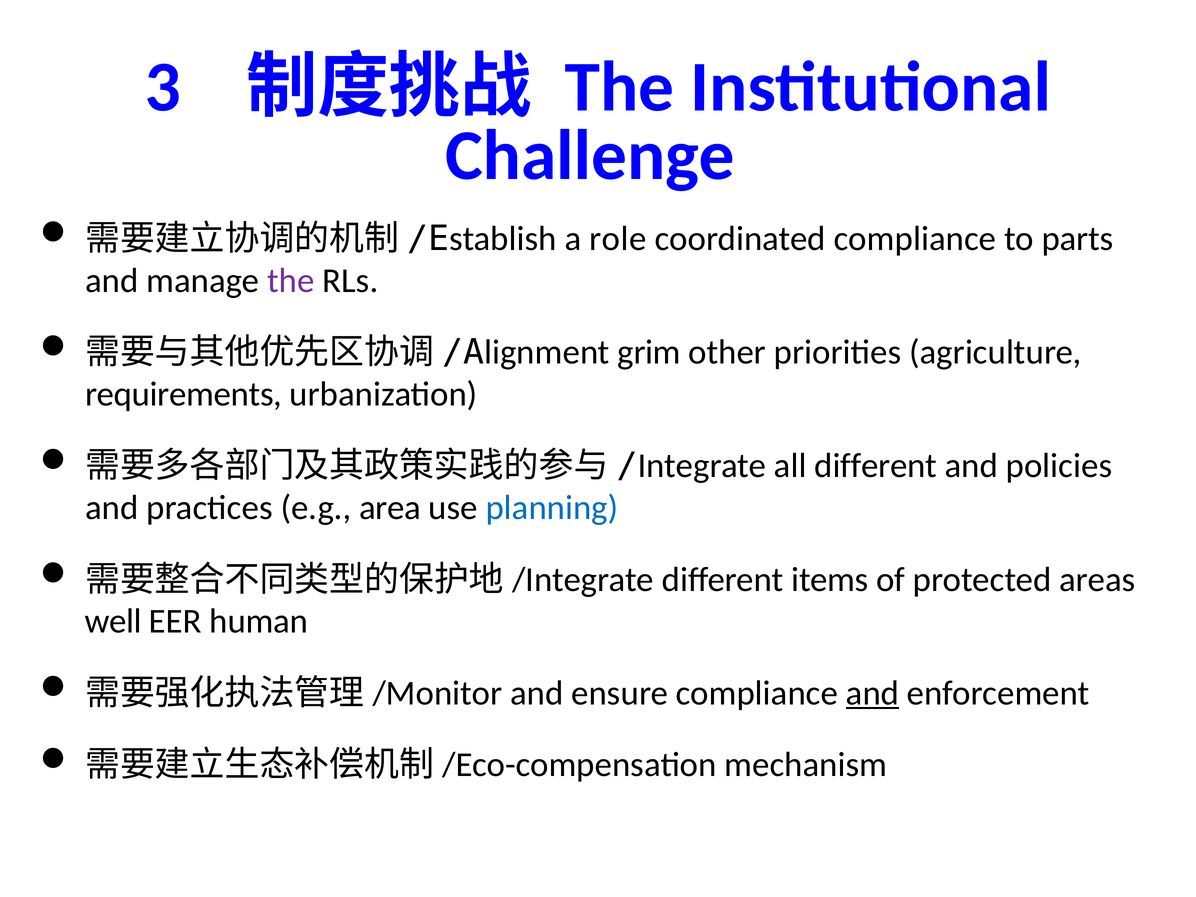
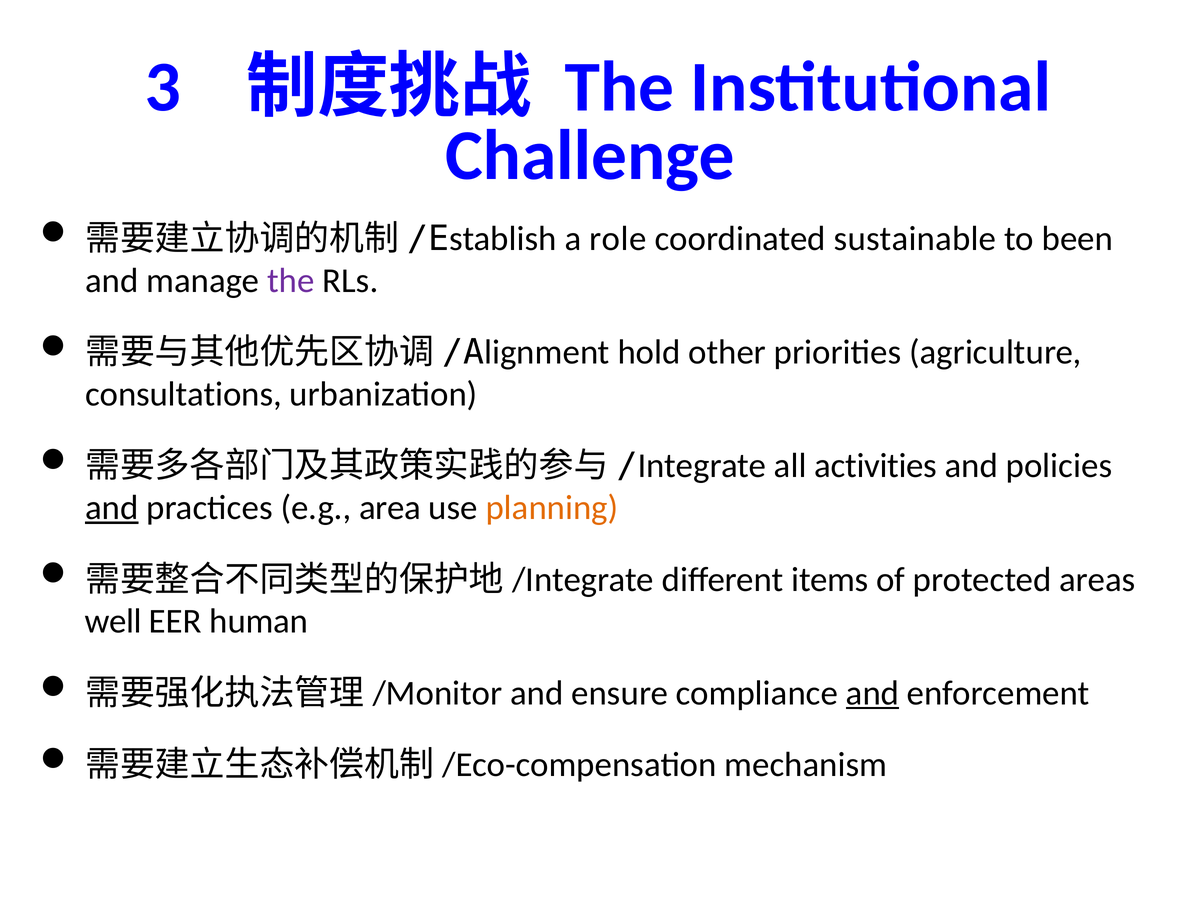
coordinated compliance: compliance -> sustainable
parts: parts -> been
grim: grim -> hold
requirements: requirements -> consultations
all different: different -> activities
and at (112, 508) underline: none -> present
planning colour: blue -> orange
